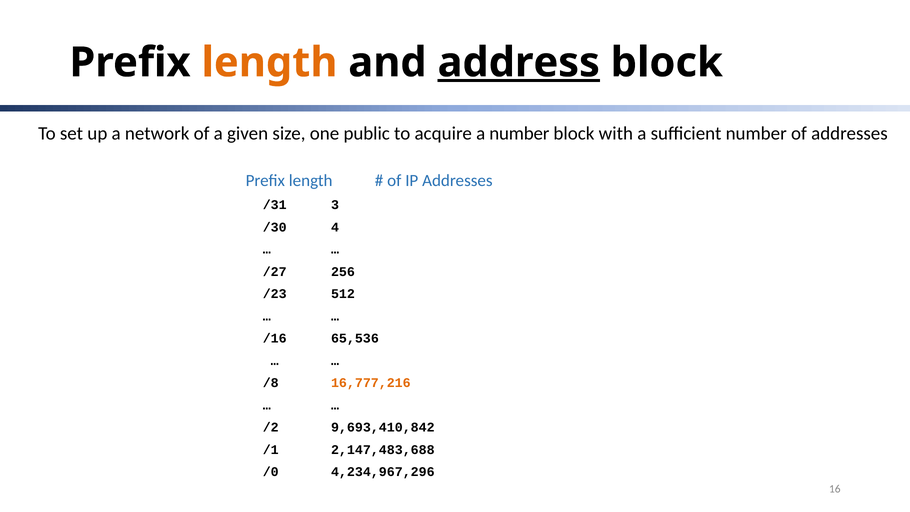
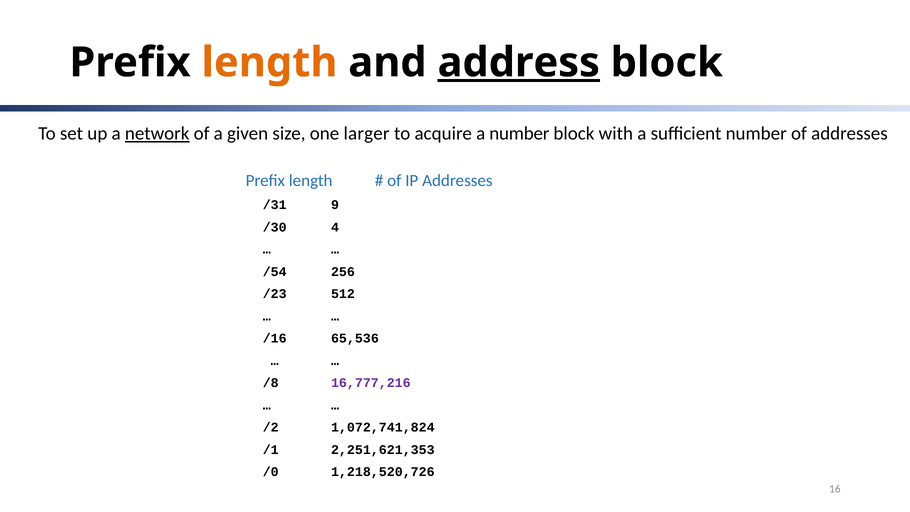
network underline: none -> present
public: public -> larger
3: 3 -> 9
/27: /27 -> /54
16,777,216 colour: orange -> purple
9,693,410,842: 9,693,410,842 -> 1,072,741,824
2,147,483,688: 2,147,483,688 -> 2,251,621,353
4,234,967,296: 4,234,967,296 -> 1,218,520,726
